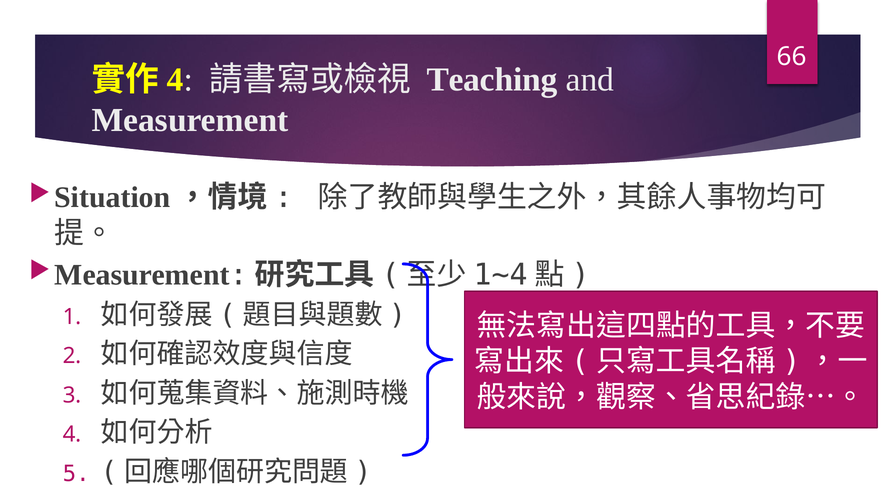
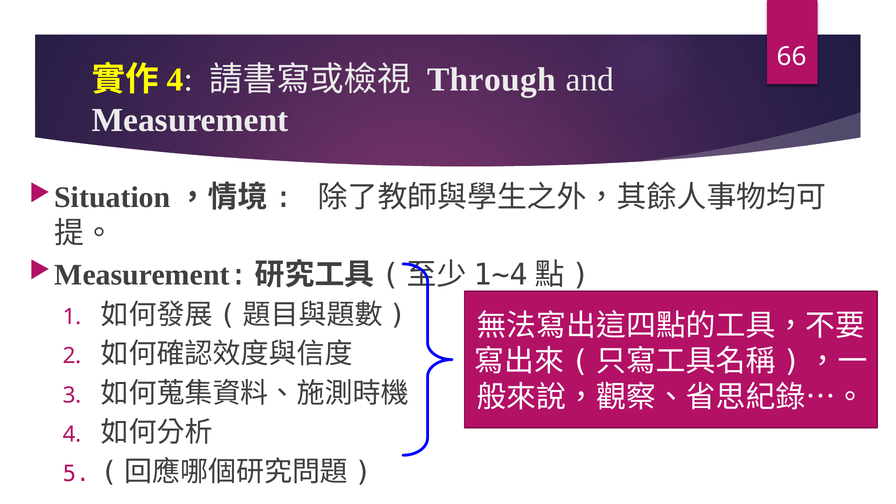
Teaching: Teaching -> Through
